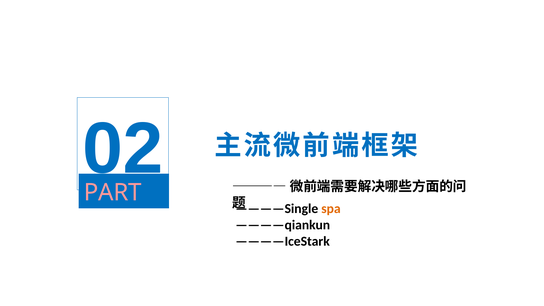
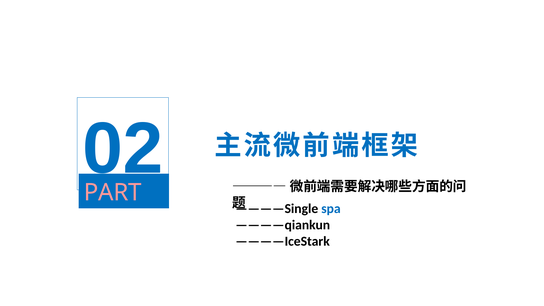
spa colour: orange -> blue
